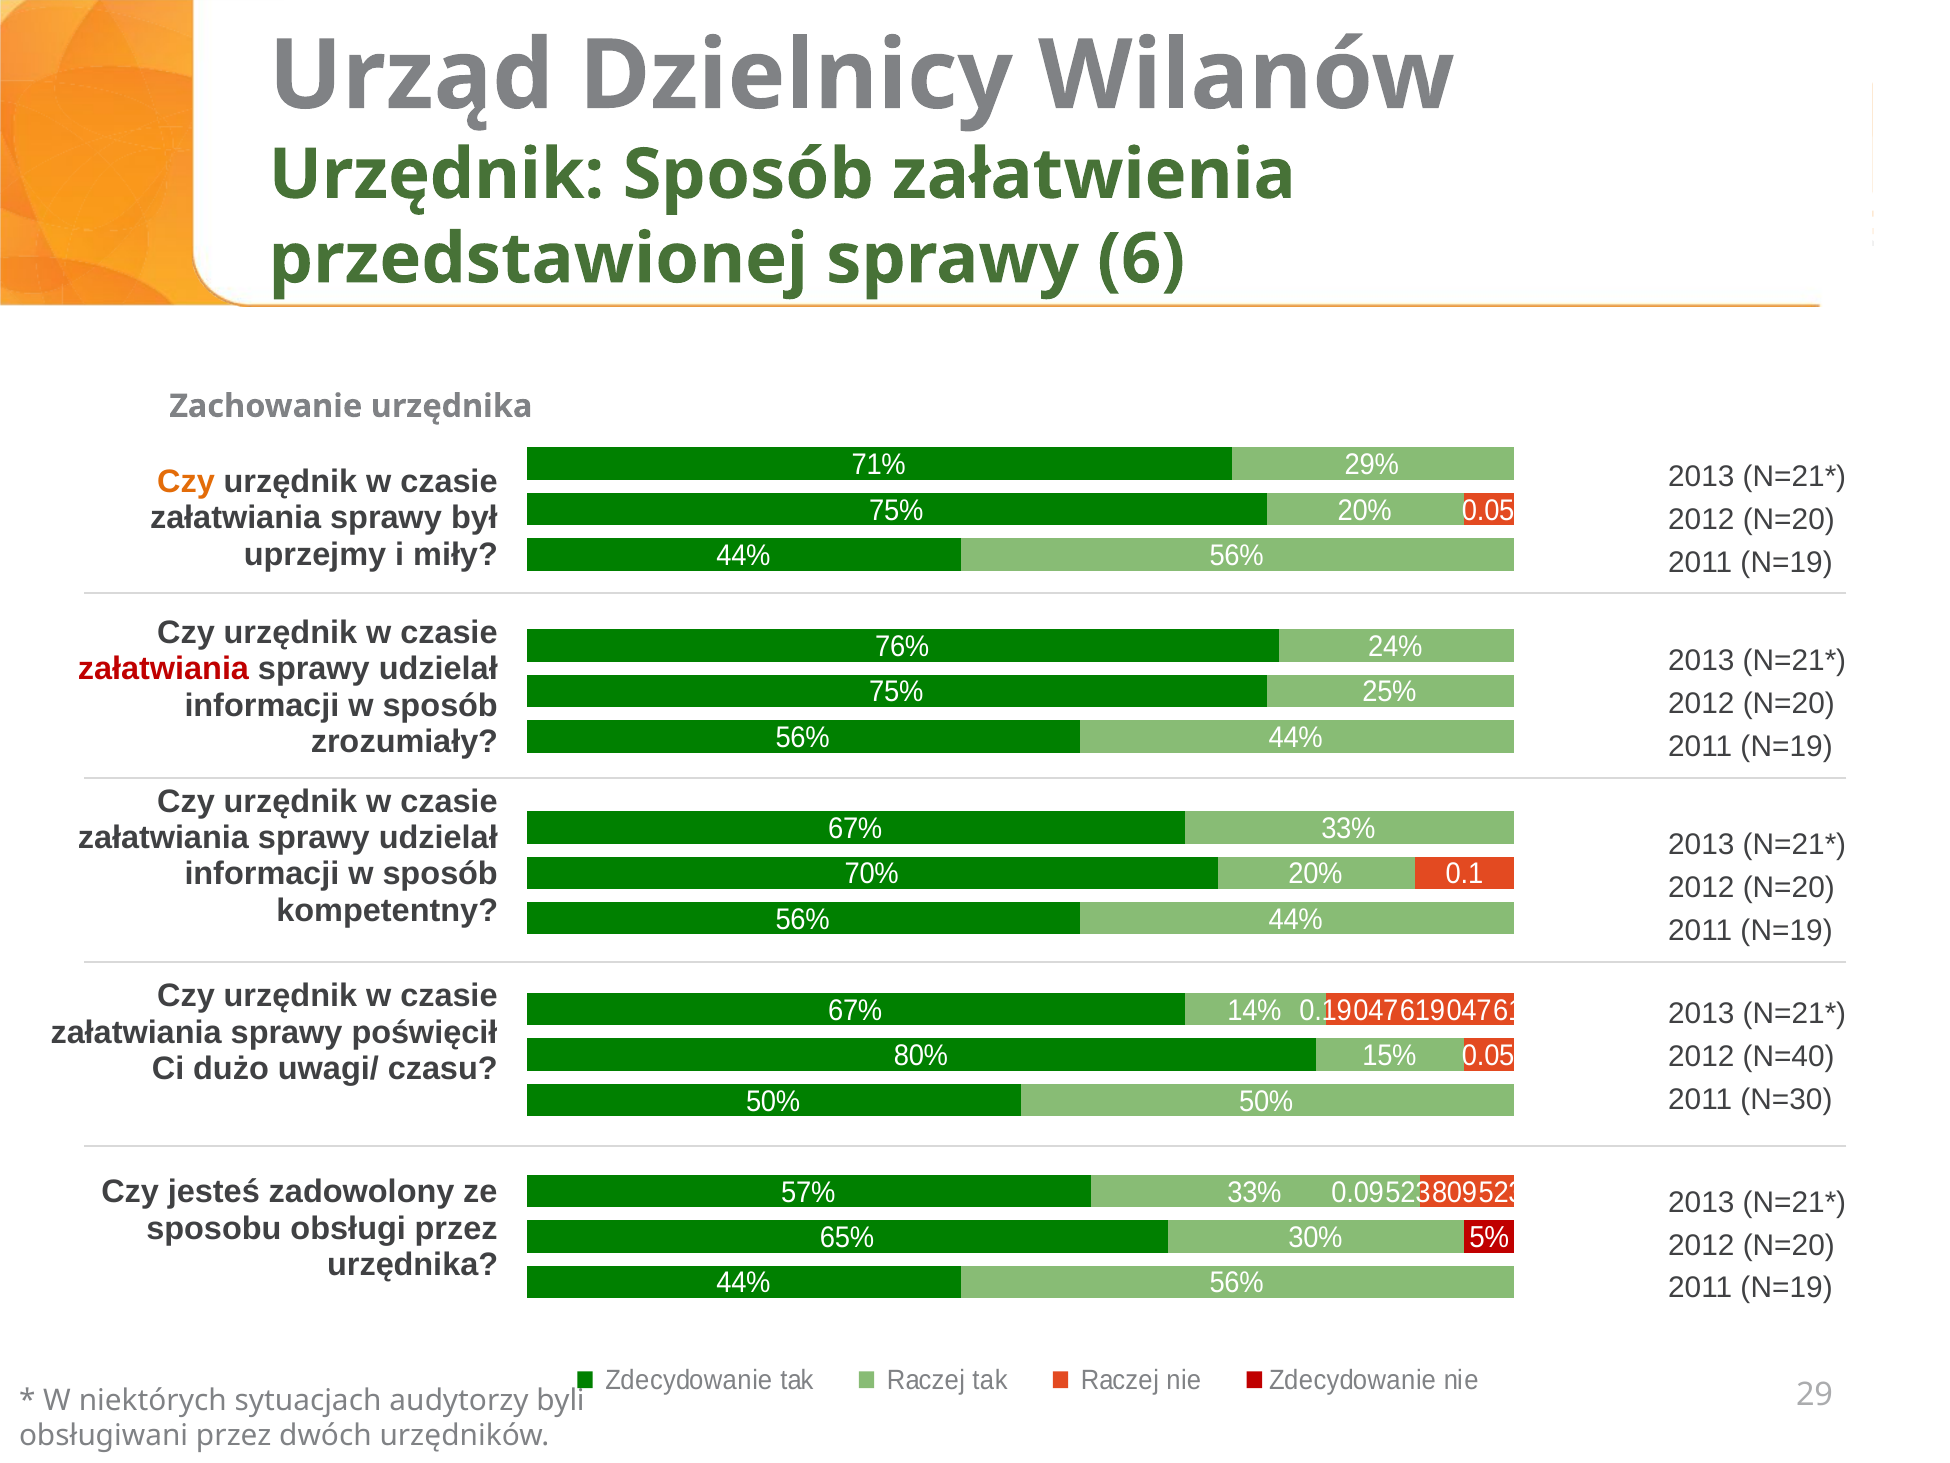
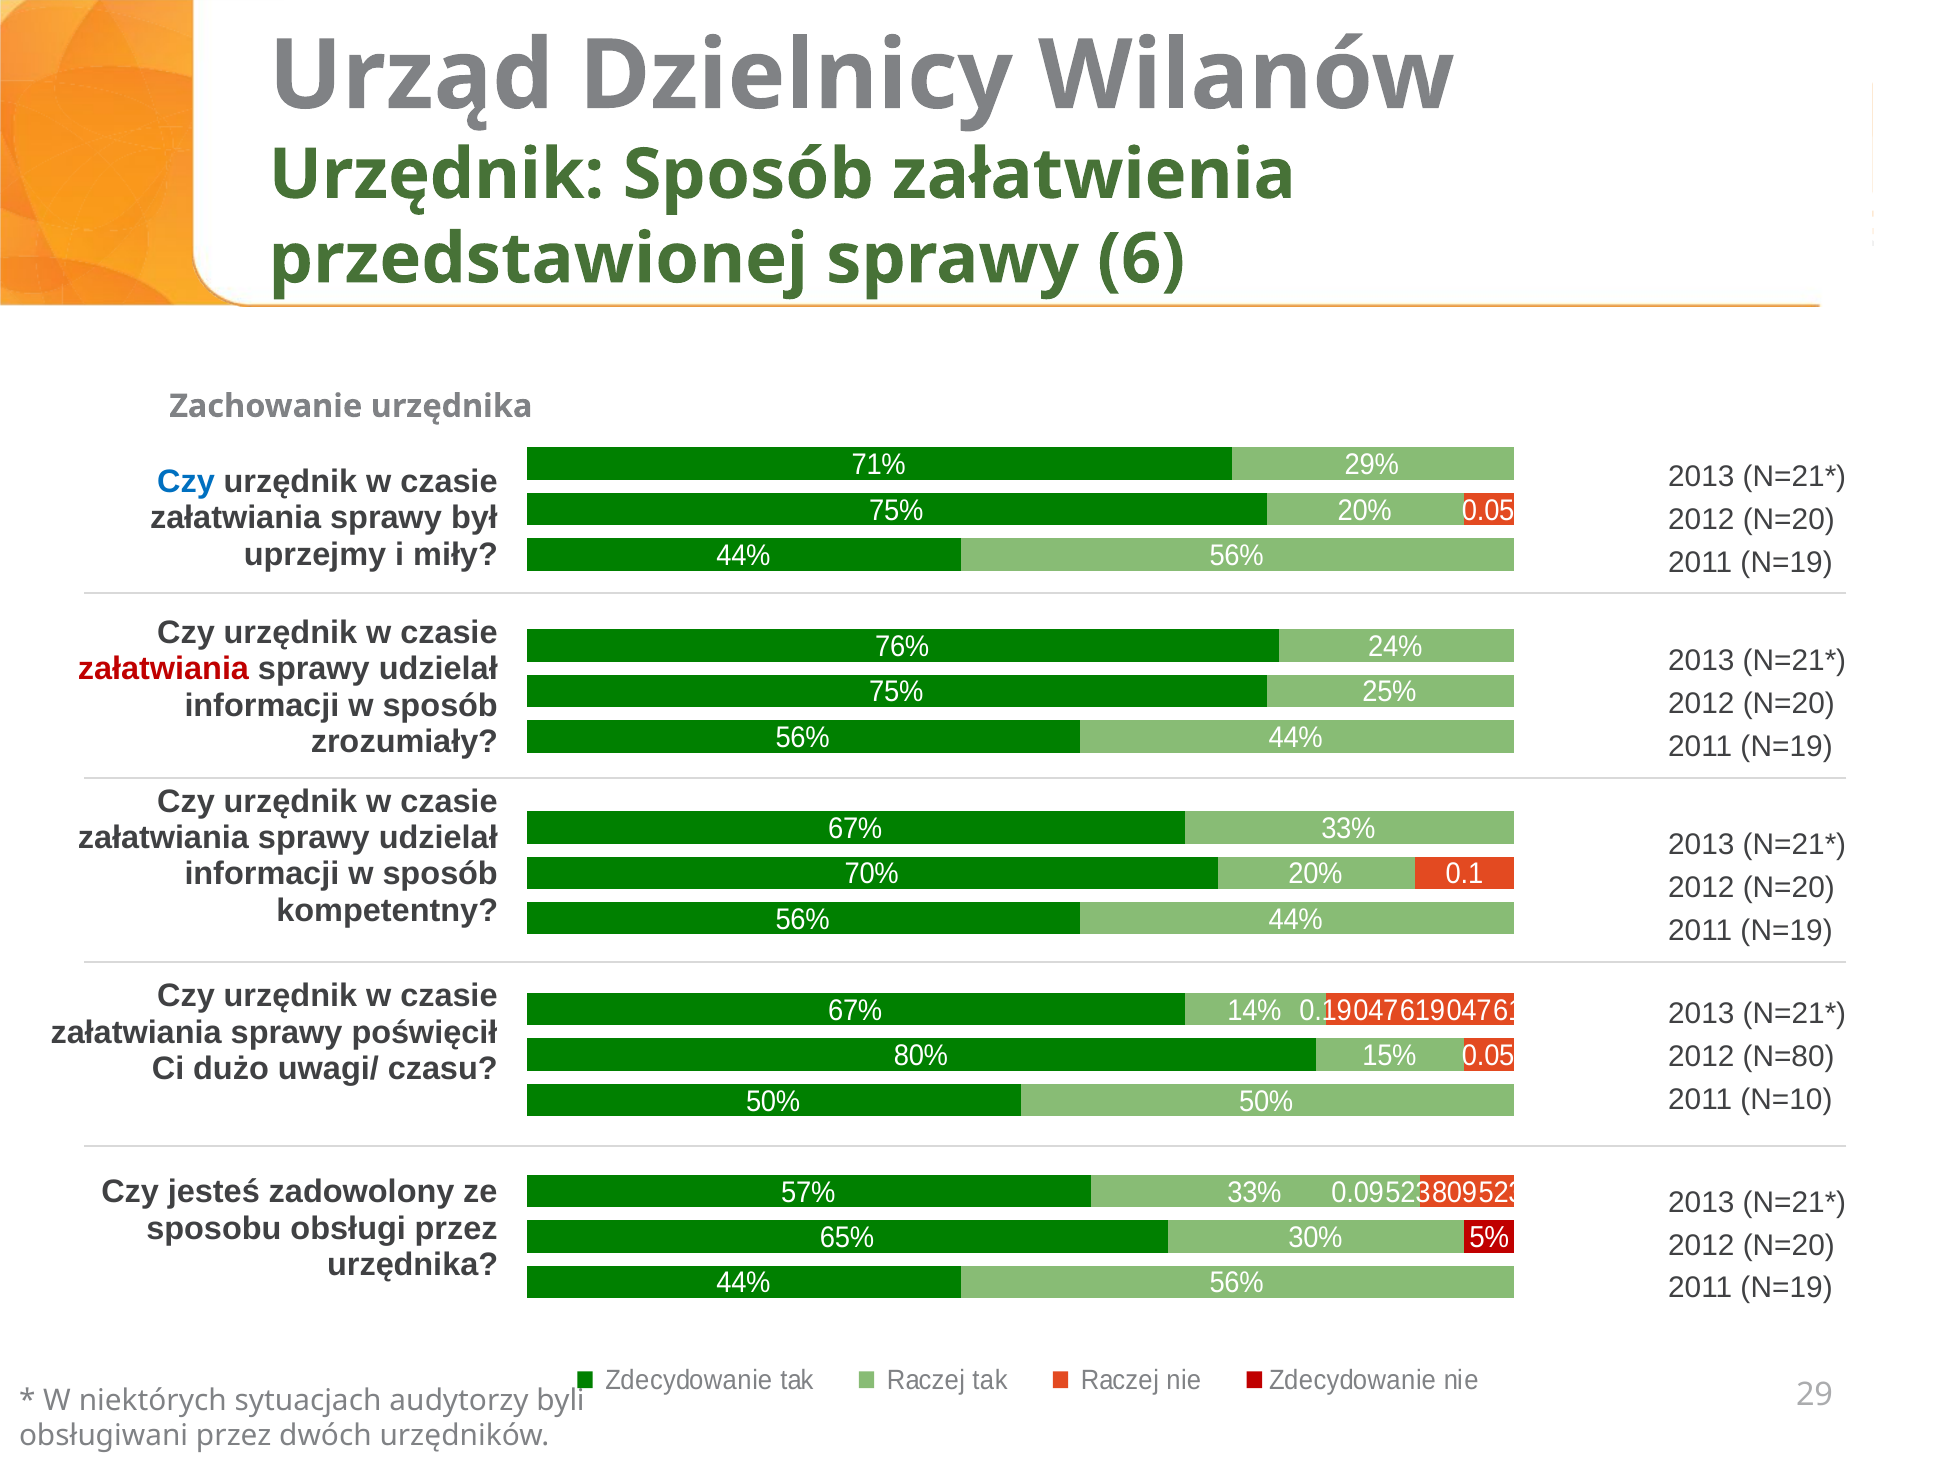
Czy at (186, 482) colour: orange -> blue
N=40: N=40 -> N=80
N=30: N=30 -> N=10
